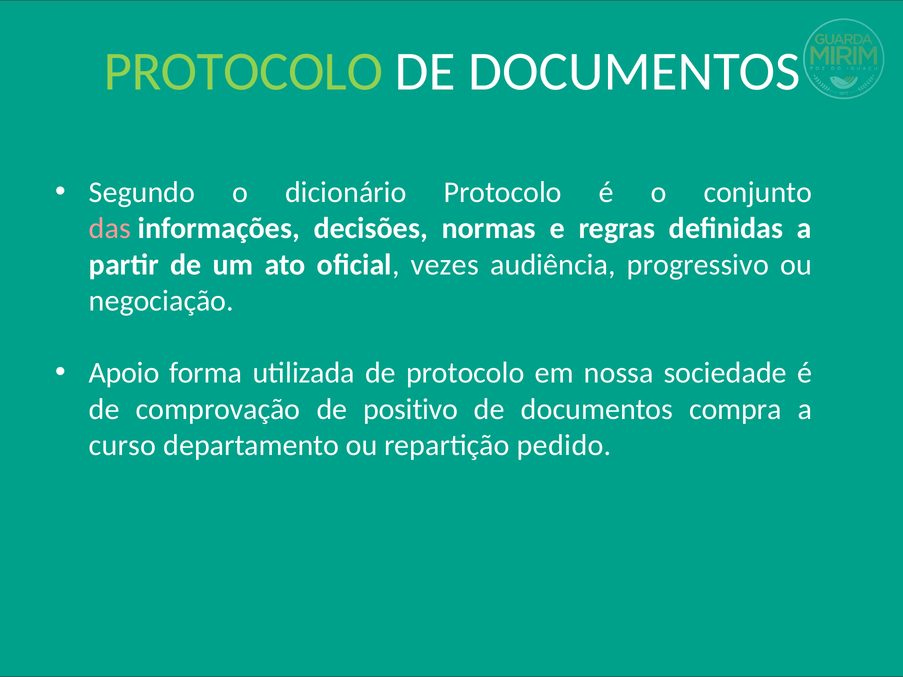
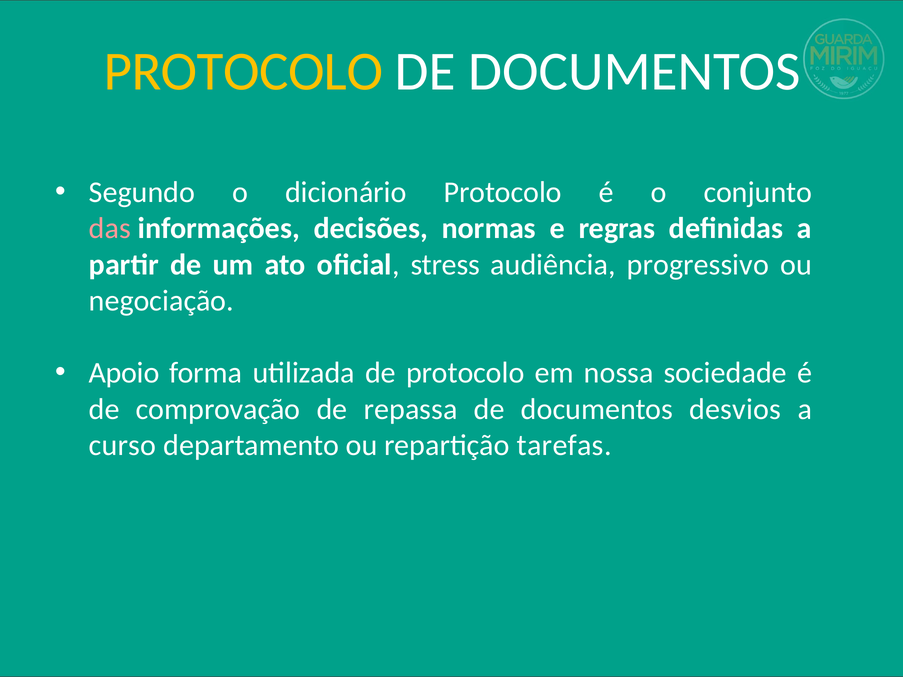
PROTOCOLO at (243, 72) colour: light green -> yellow
vezes: vezes -> stress
positivo: positivo -> repassa
compra: compra -> desvios
pedido: pedido -> tarefas
